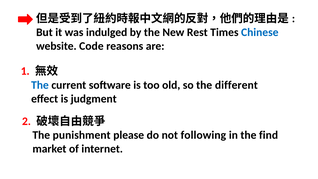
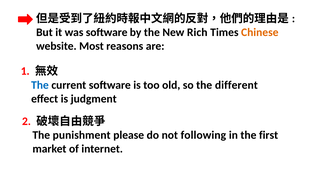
was indulged: indulged -> software
Rest: Rest -> Rich
Chinese colour: blue -> orange
Code: Code -> Most
find: find -> first
